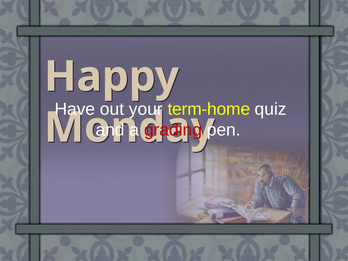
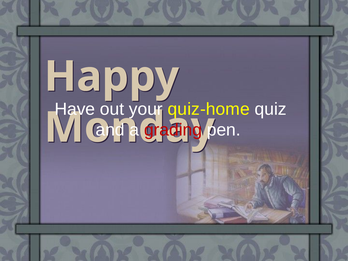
term-home: term-home -> quiz-home
